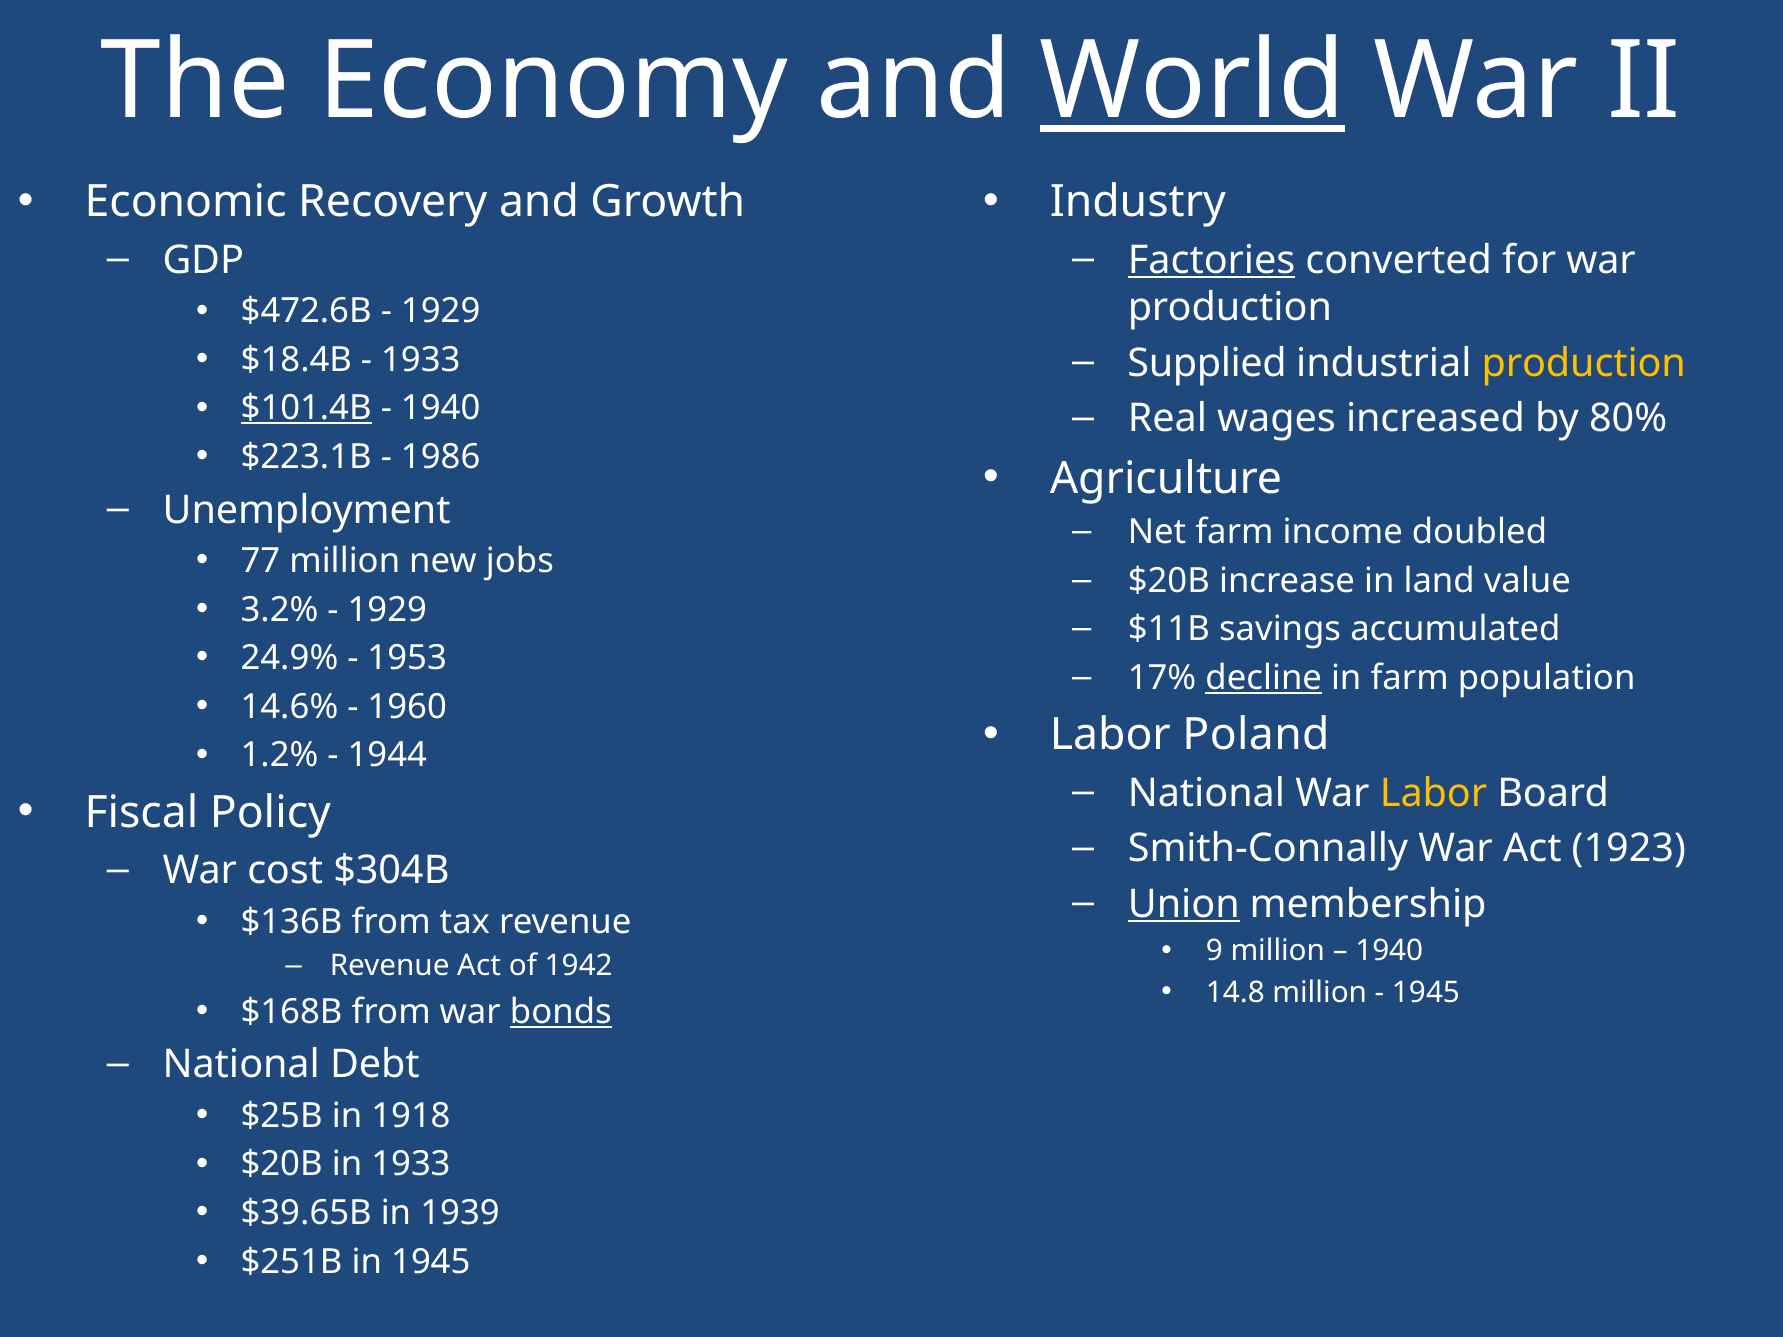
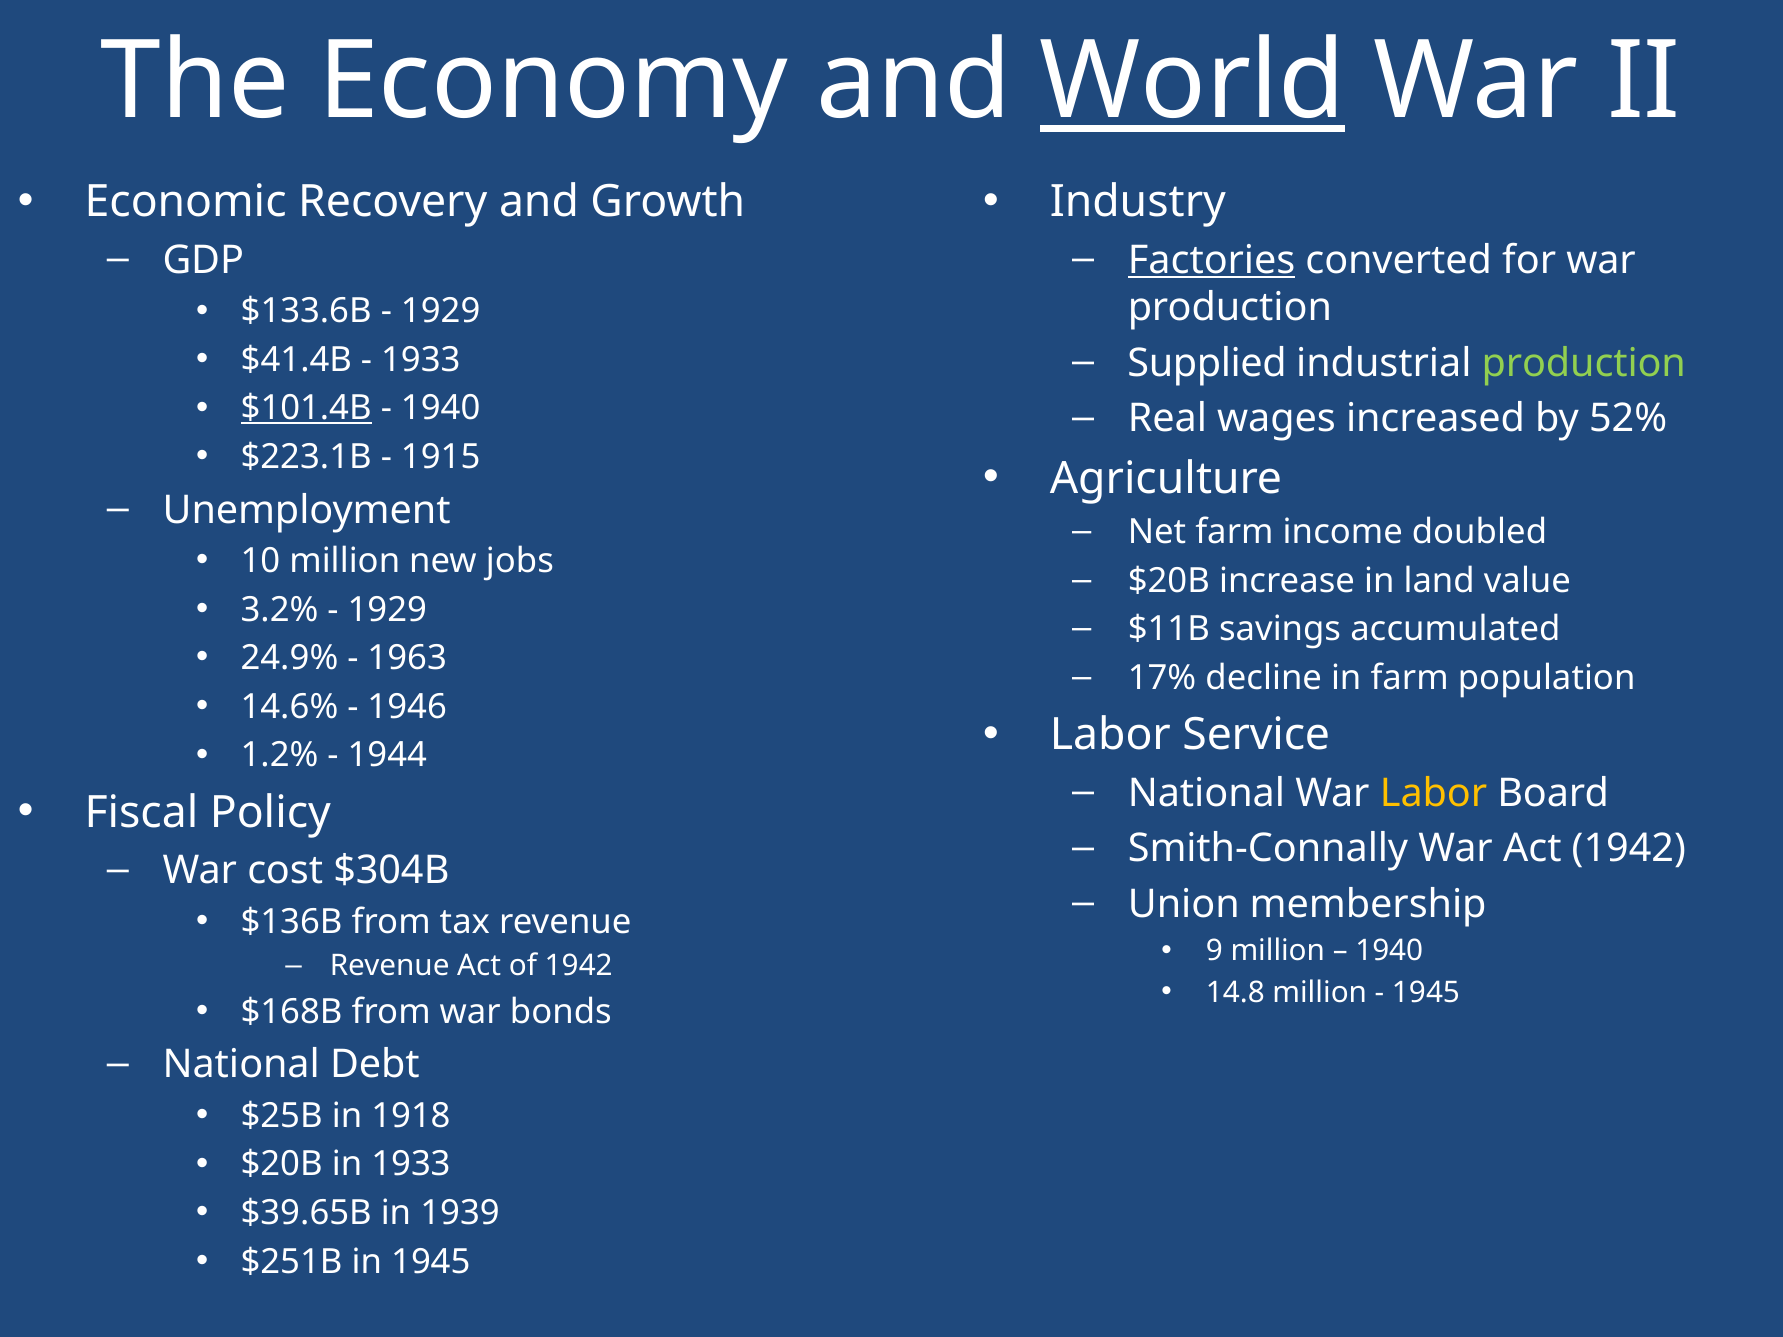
$472.6B: $472.6B -> $133.6B
$18.4B: $18.4B -> $41.4B
production at (1584, 363) colour: yellow -> light green
80%: 80% -> 52%
1986: 1986 -> 1915
77: 77 -> 10
1953: 1953 -> 1963
decline underline: present -> none
1960: 1960 -> 1946
Poland: Poland -> Service
Act 1923: 1923 -> 1942
Union underline: present -> none
bonds underline: present -> none
